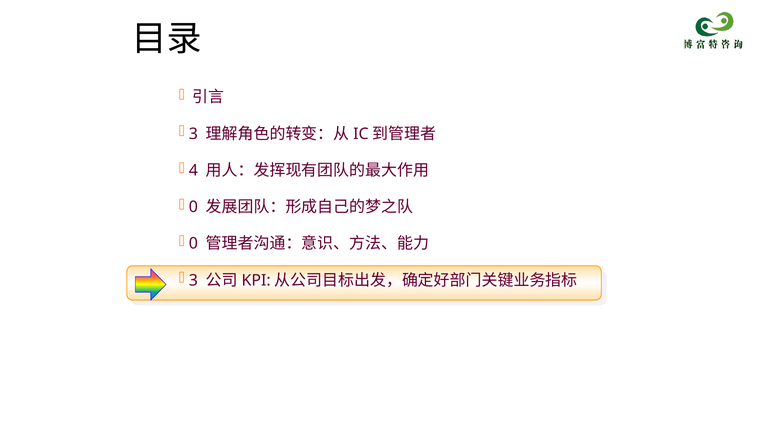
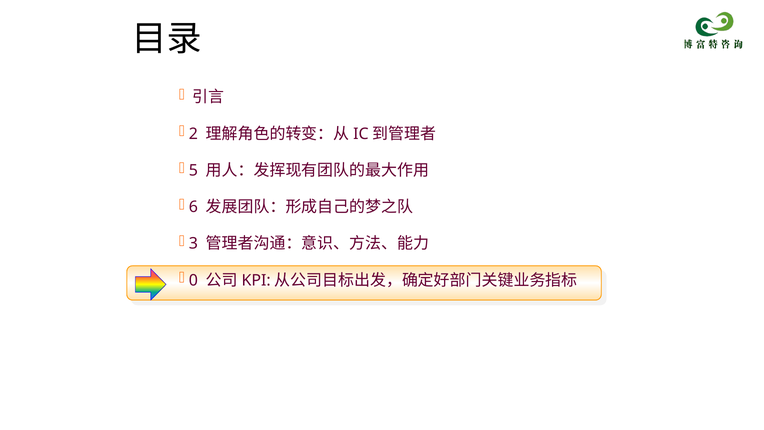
3 at (193, 134): 3 -> 2
4: 4 -> 5
0 at (193, 207): 0 -> 6
0 at (193, 244): 0 -> 3
3 at (193, 280): 3 -> 0
